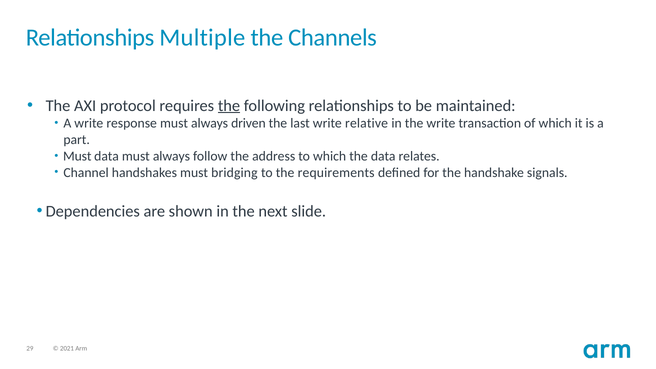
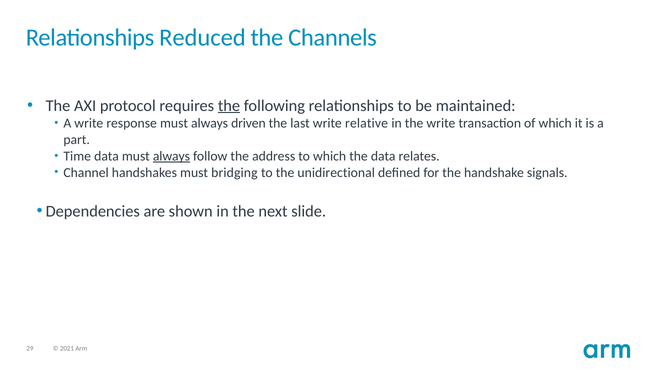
Multiple: Multiple -> Reduced
Must at (77, 156): Must -> Time
always at (171, 156) underline: none -> present
requirements: requirements -> unidirectional
